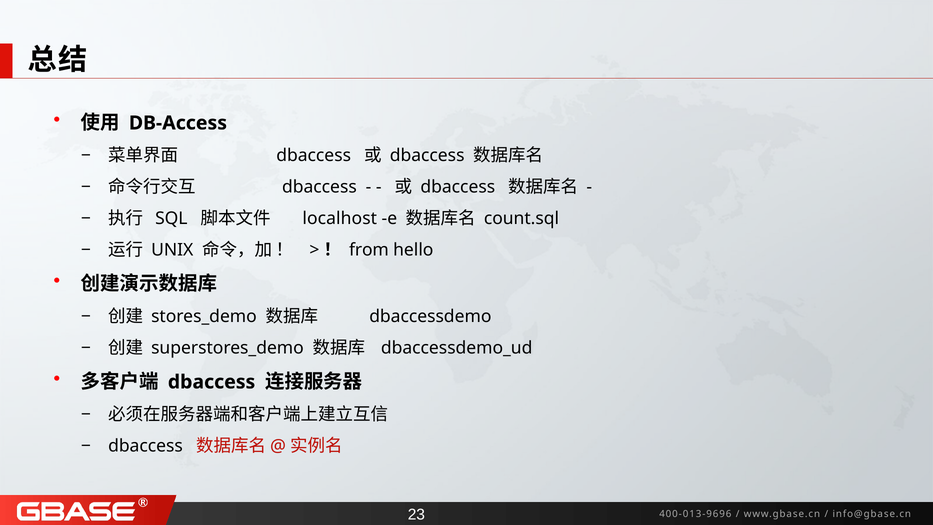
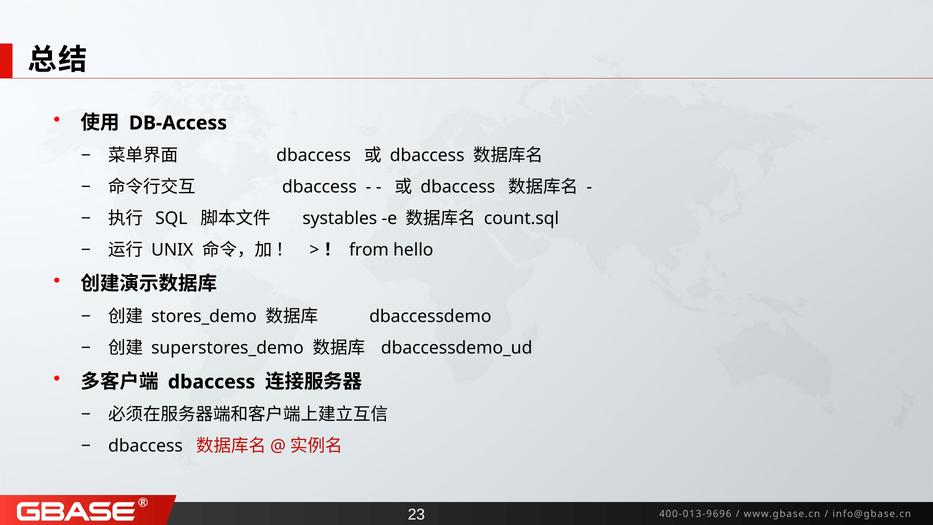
localhost: localhost -> systables
